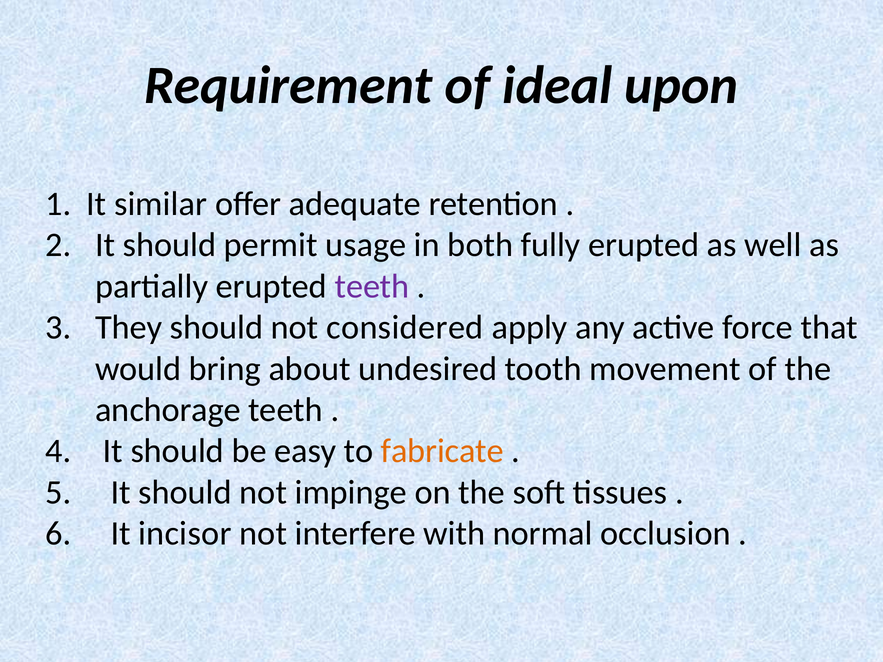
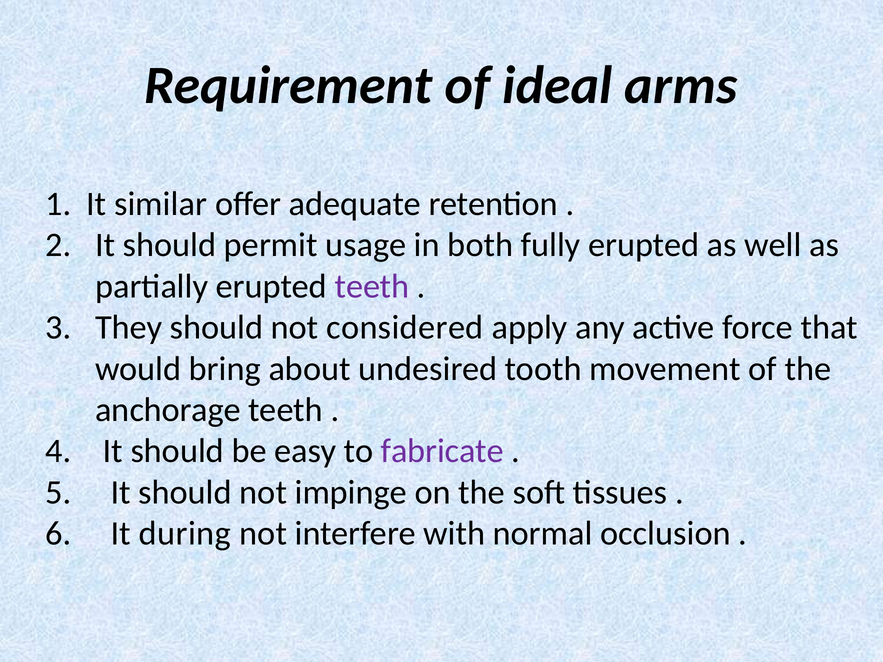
upon: upon -> arms
fabricate colour: orange -> purple
incisor: incisor -> during
